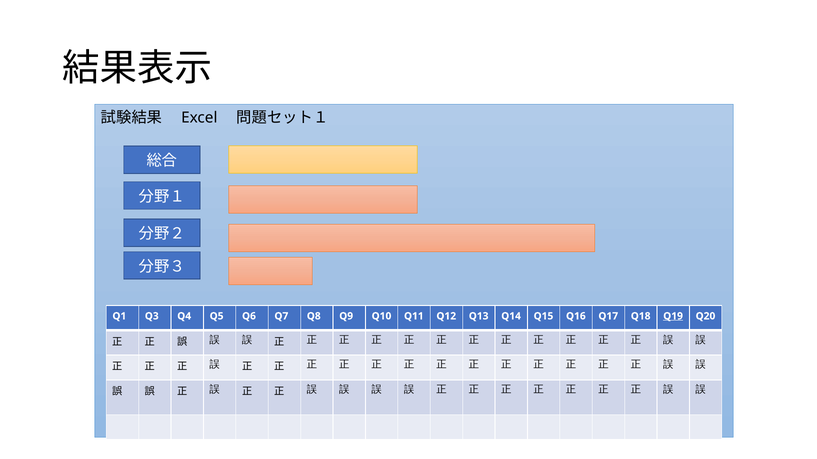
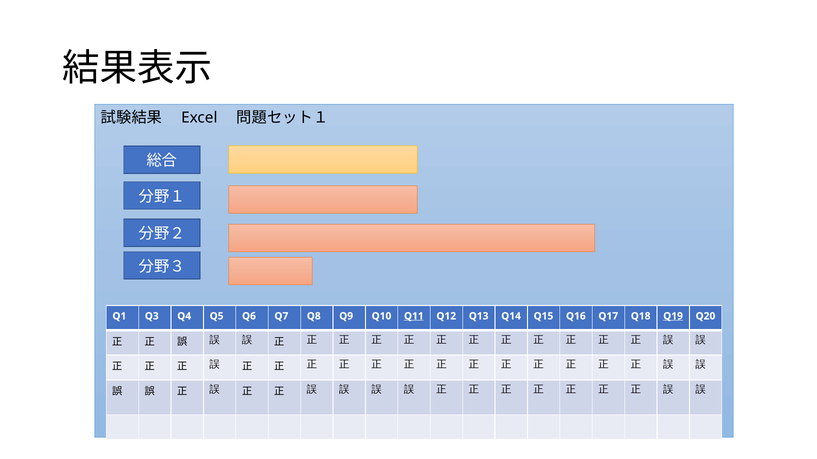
Q11 underline: none -> present
